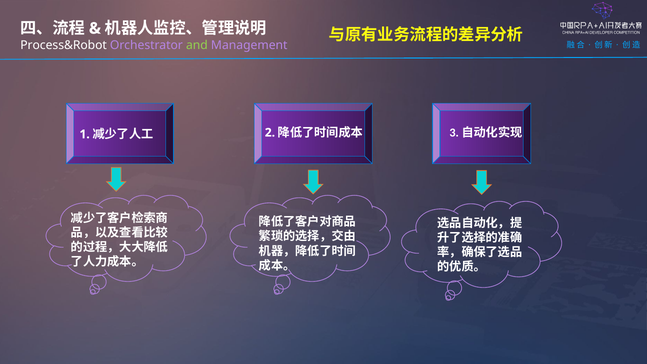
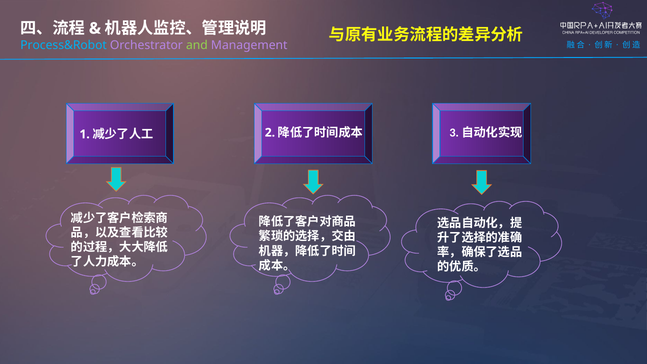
Process&Robot colour: white -> light blue
